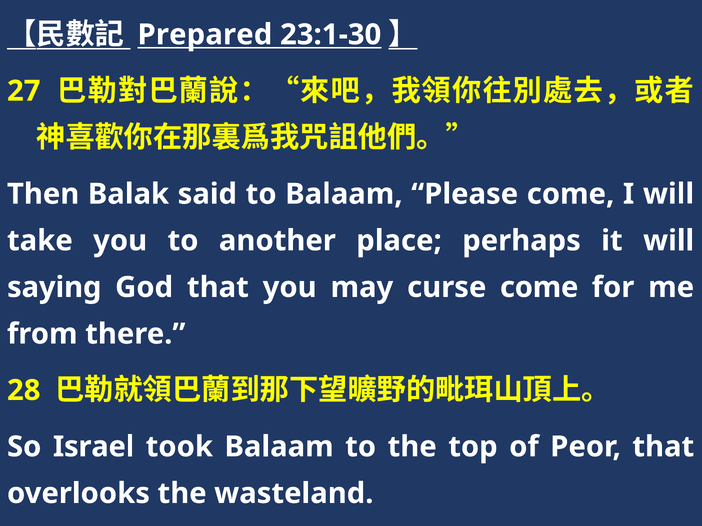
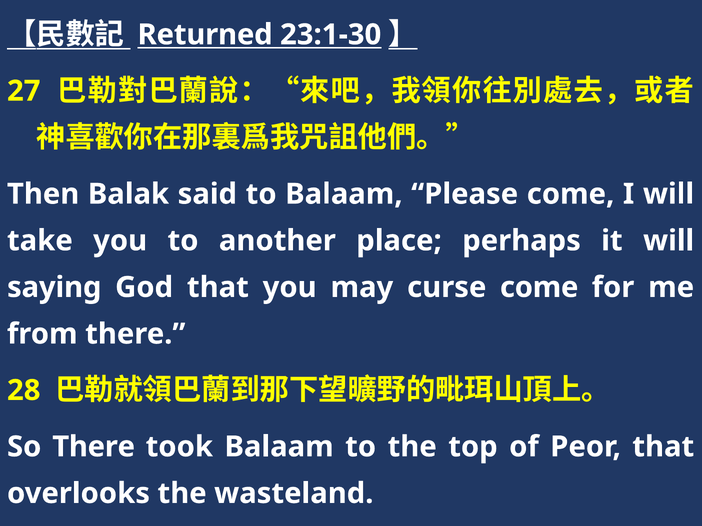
Prepared: Prepared -> Returned
So Israel: Israel -> There
